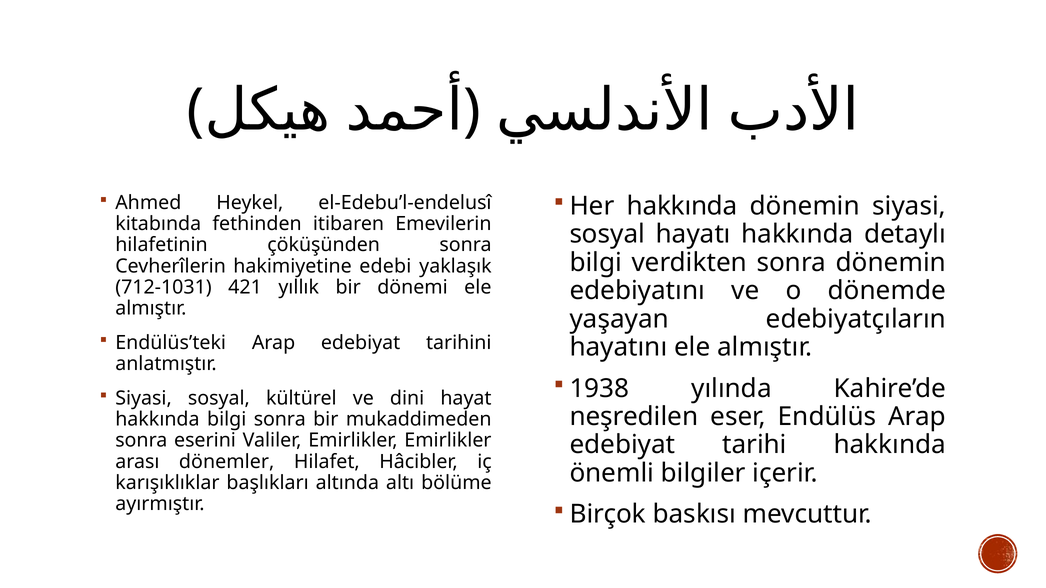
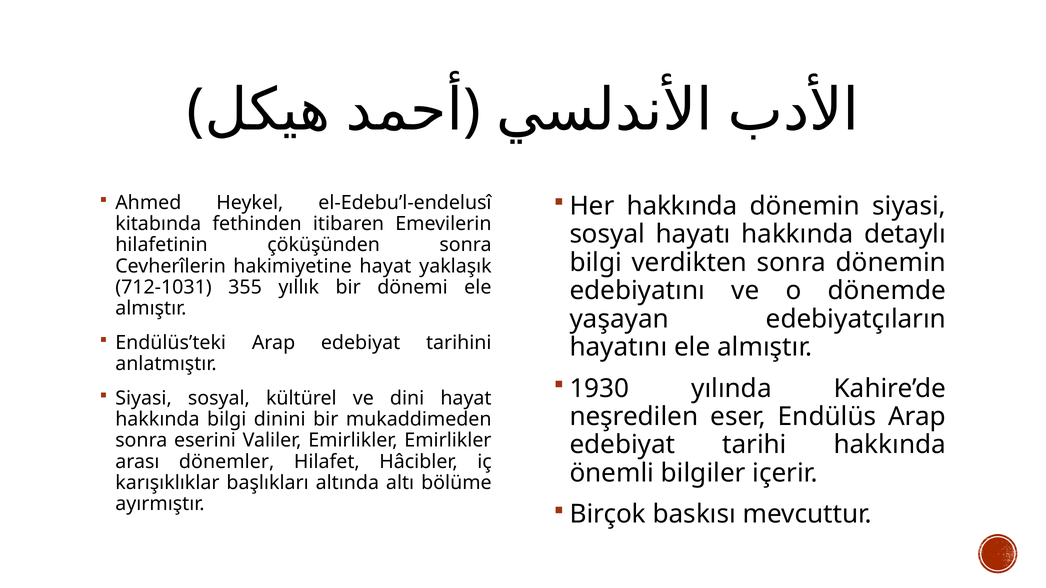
hakimiyetine edebi: edebi -> hayat
421: 421 -> 355
1938: 1938 -> 1930
bilgi sonra: sonra -> dinini
